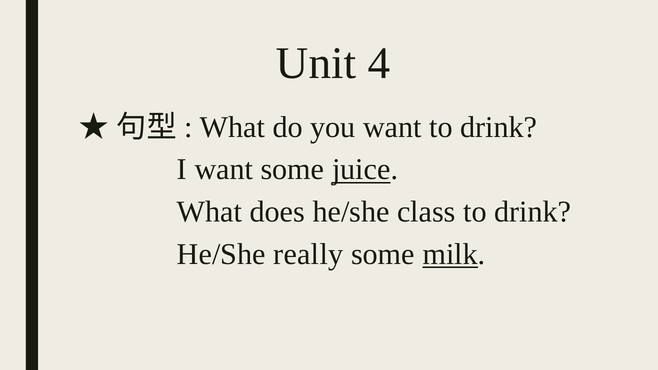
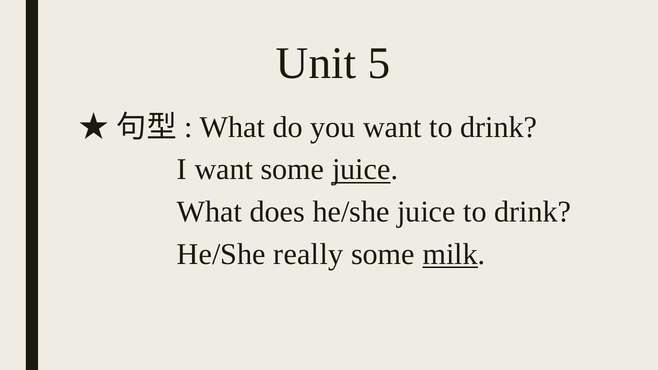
4: 4 -> 5
he/she class: class -> juice
